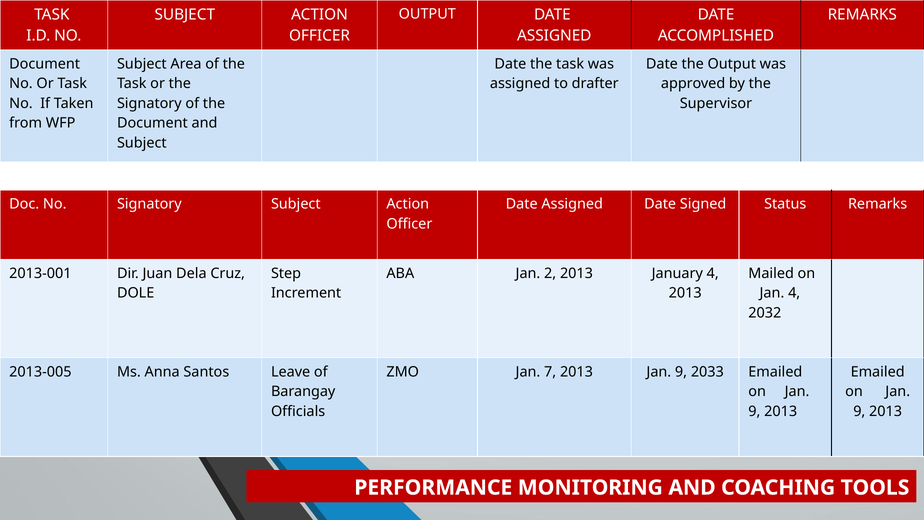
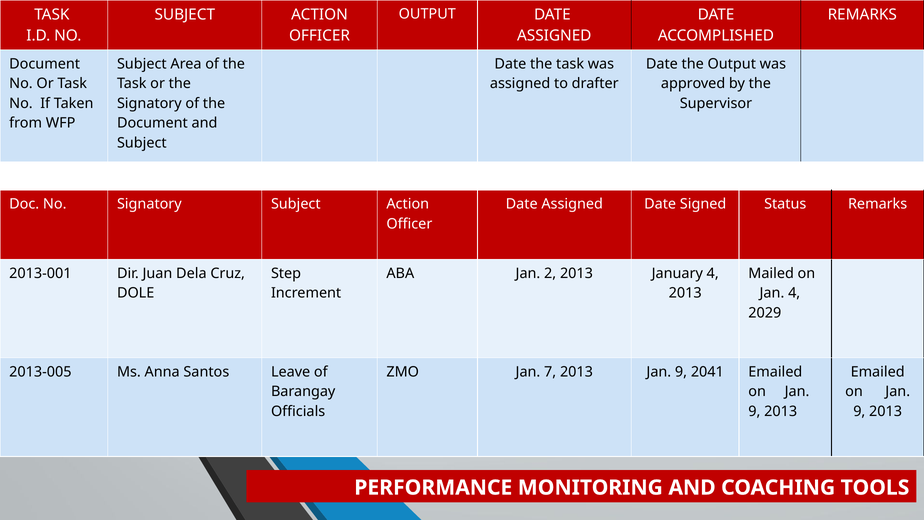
2032: 2032 -> 2029
2033: 2033 -> 2041
